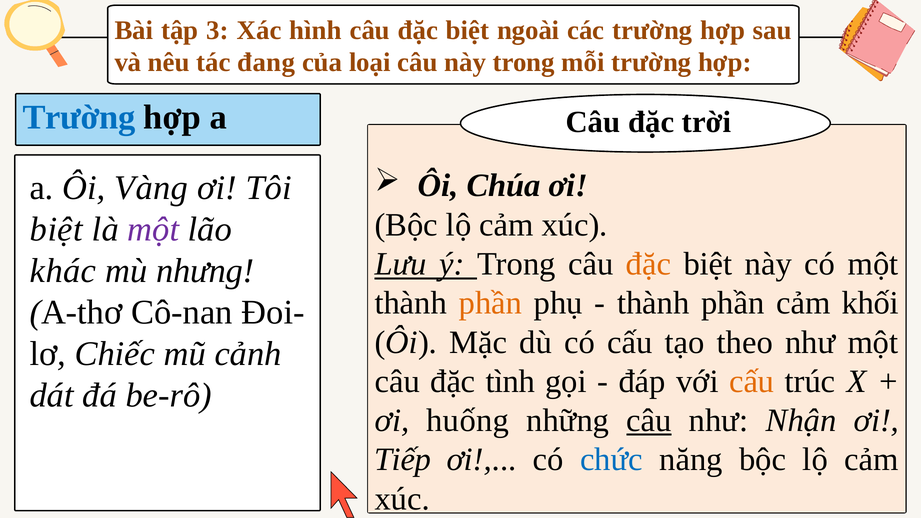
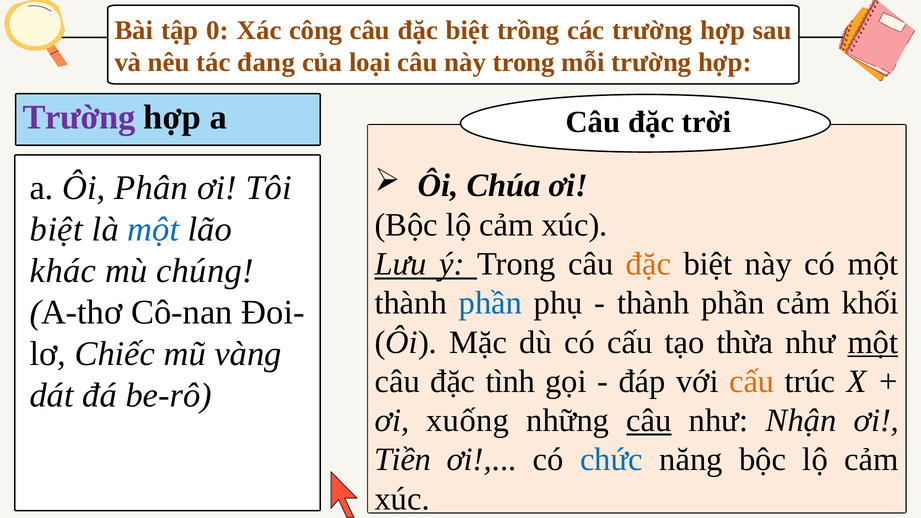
3: 3 -> 0
hình: hình -> công
ngoài: ngoài -> trồng
Trường at (79, 117) colour: blue -> purple
Vàng: Vàng -> Phân
một at (153, 229) colour: purple -> blue
nhưng: nhưng -> chúng
phần at (490, 303) colour: orange -> blue
theo: theo -> thừa
một at (873, 342) underline: none -> present
cảnh: cảnh -> vàng
huống: huống -> xuống
Tiếp: Tiếp -> Tiền
